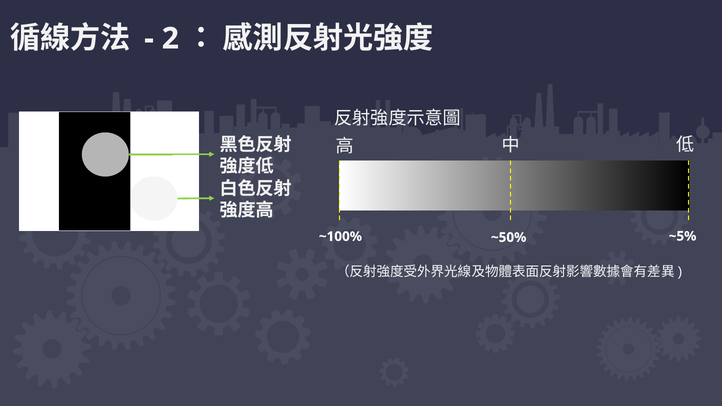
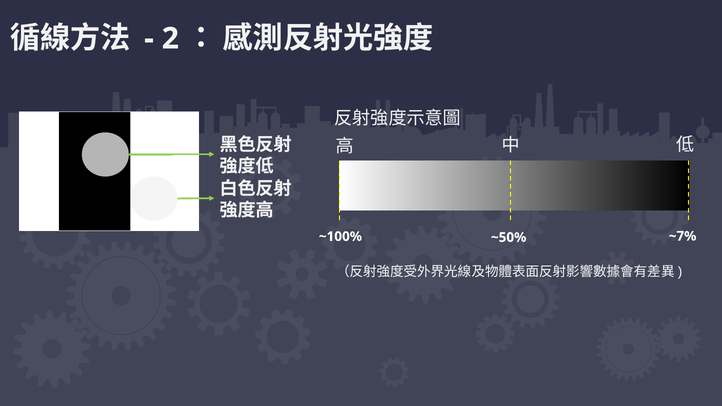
~5%: ~5% -> ~7%
